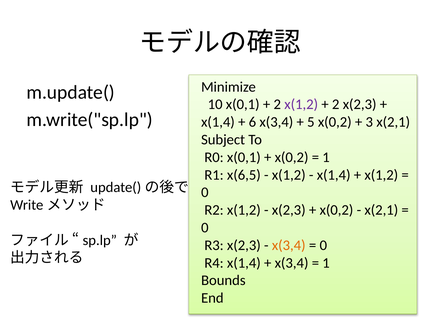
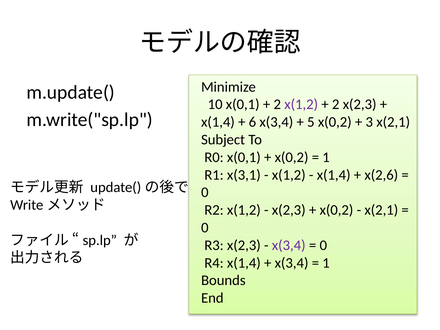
x(6,5: x(6,5 -> x(3,1
x(1,2 at (381, 175): x(1,2 -> x(2,6
x(3,4 at (289, 245) colour: orange -> purple
